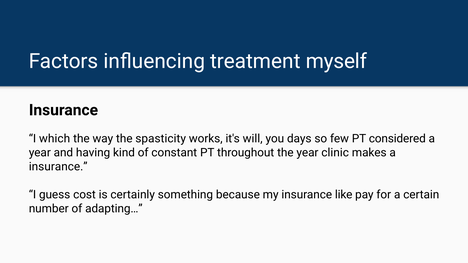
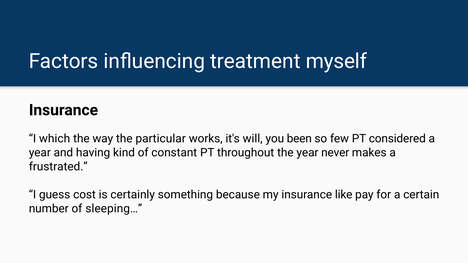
spasticity: spasticity -> particular
days: days -> been
clinic: clinic -> never
insurance at (58, 167): insurance -> frustrated
adapting…: adapting… -> sleeping…
